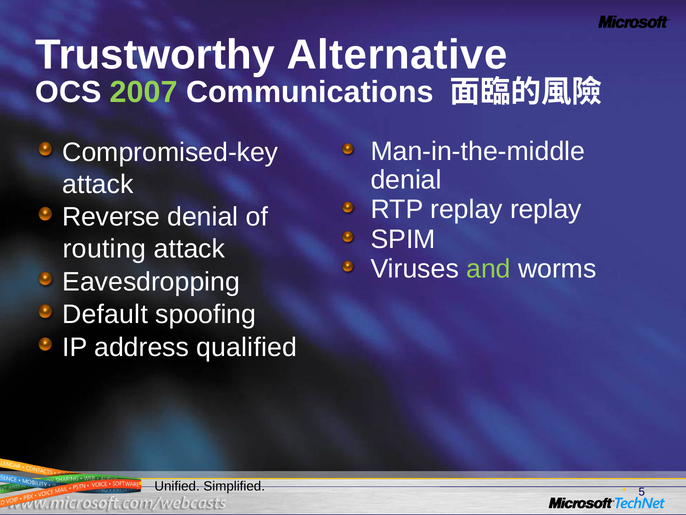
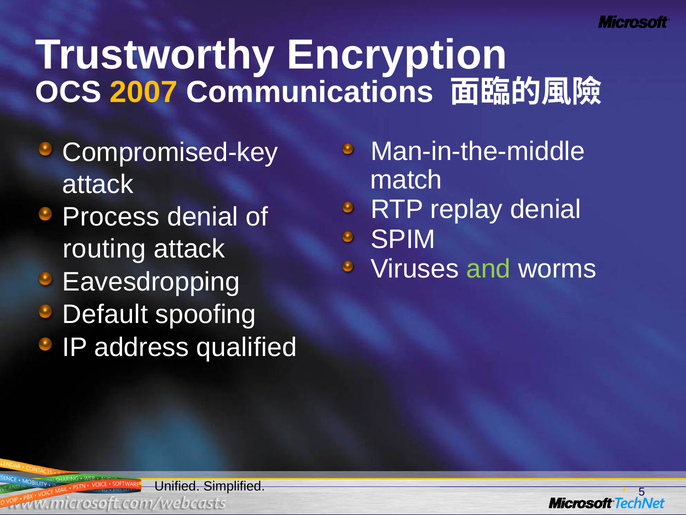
Alternative: Alternative -> Encryption
2007 colour: light green -> yellow
denial at (406, 180): denial -> match
replay replay: replay -> denial
Reverse: Reverse -> Process
